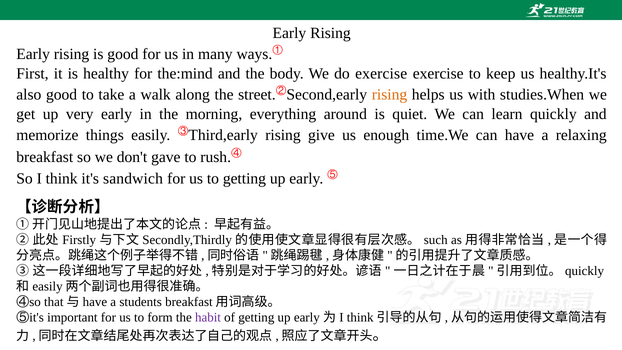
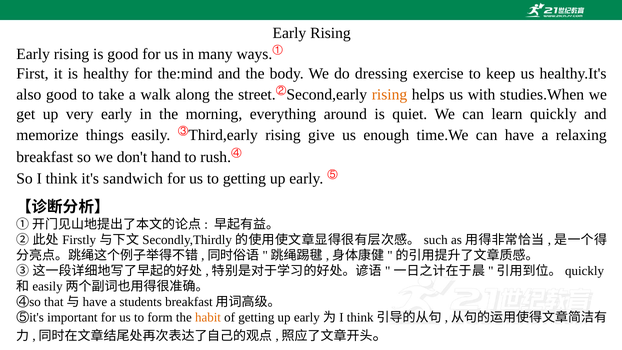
do exercise: exercise -> dressing
gave: gave -> hand
habit colour: purple -> orange
